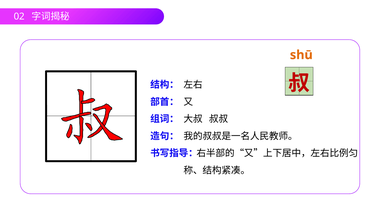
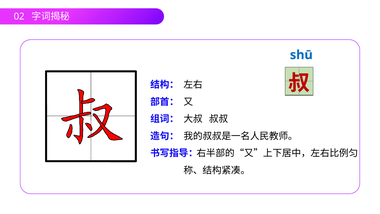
shū colour: orange -> blue
